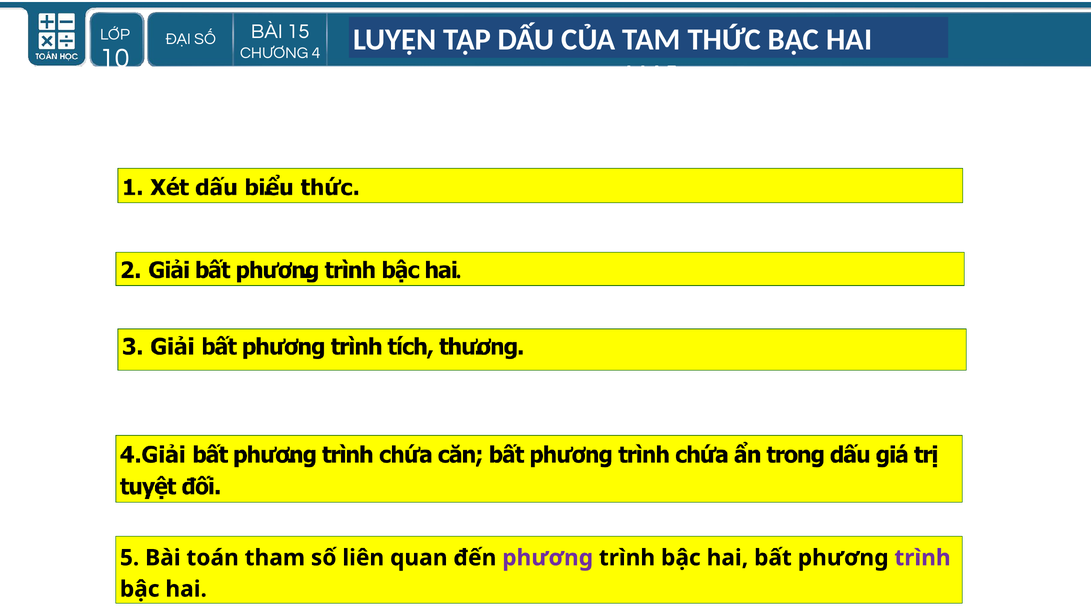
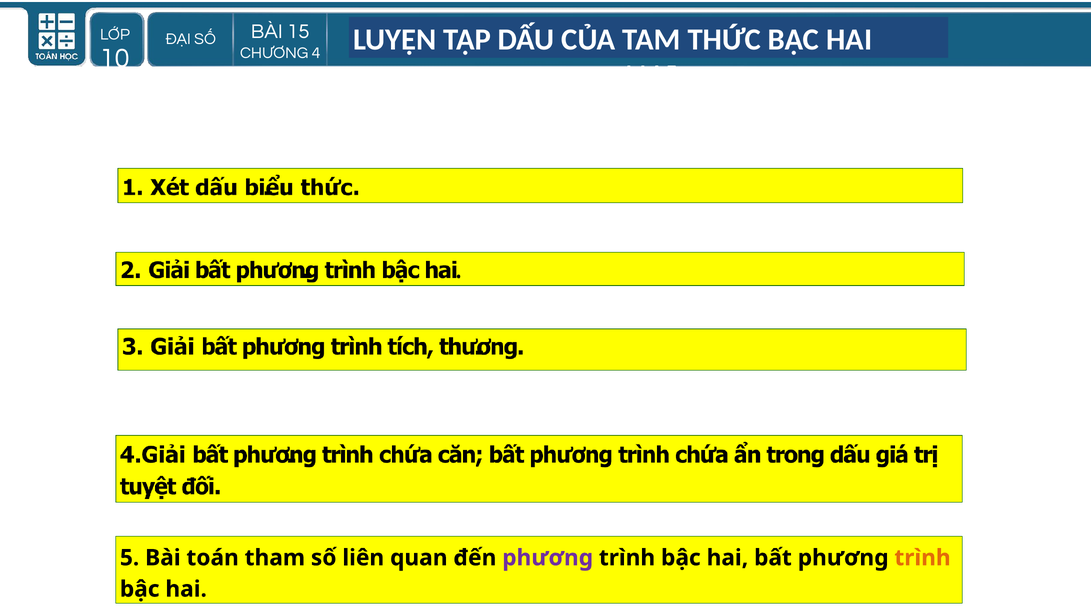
trình at (923, 558) colour: purple -> orange
